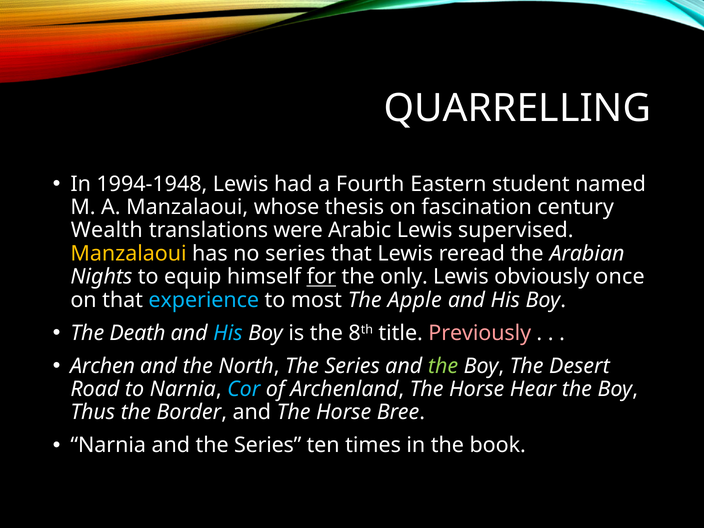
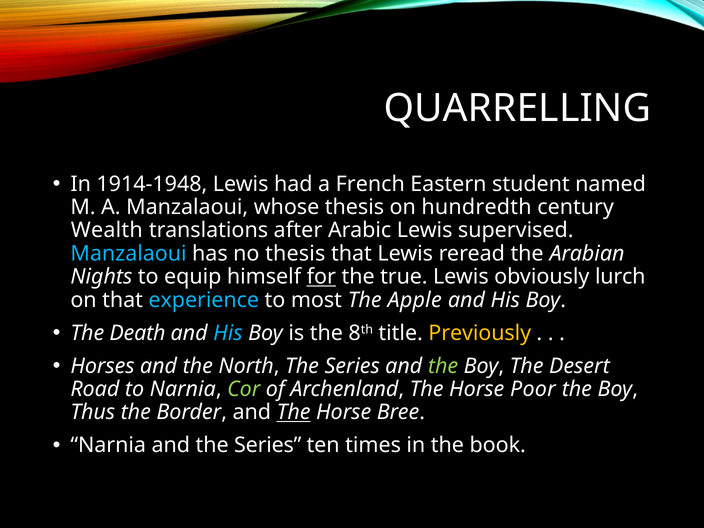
1994-1948: 1994-1948 -> 1914-1948
Fourth: Fourth -> French
fascination: fascination -> hundredth
were: were -> after
Manzalaoui at (129, 254) colour: yellow -> light blue
no series: series -> thesis
only: only -> true
once: once -> lurch
Previously colour: pink -> yellow
Archen: Archen -> Horses
Cor colour: light blue -> light green
Hear: Hear -> Poor
The at (294, 412) underline: none -> present
